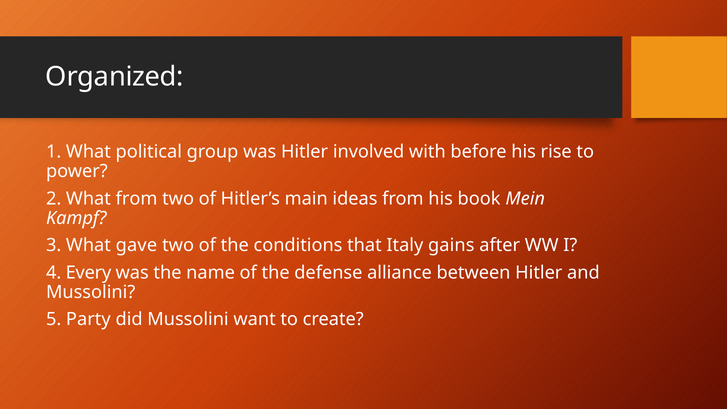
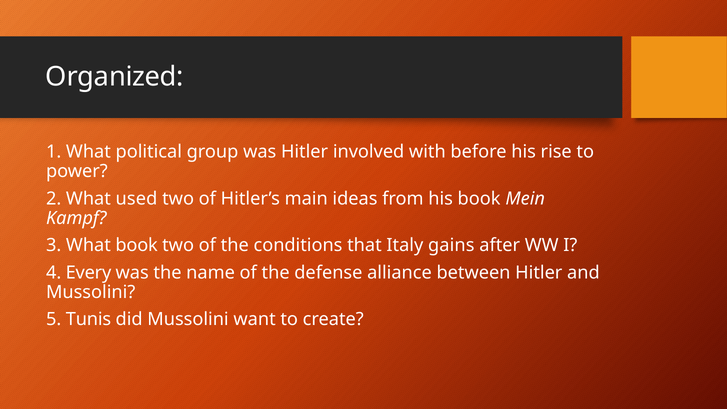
What from: from -> used
What gave: gave -> book
Party: Party -> Tunis
